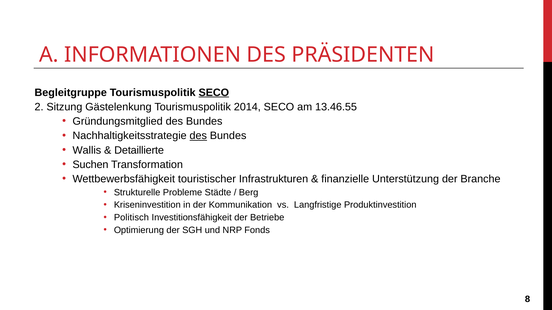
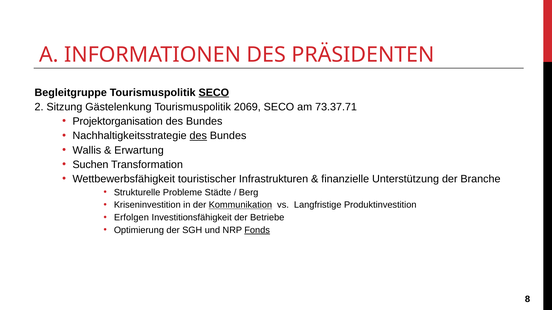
2014: 2014 -> 2069
13.46.55: 13.46.55 -> 73.37.71
Gründungsmitglied: Gründungsmitglied -> Projektorganisation
Detaillierte: Detaillierte -> Erwartung
Kommunikation underline: none -> present
Politisch: Politisch -> Erfolgen
Fonds underline: none -> present
